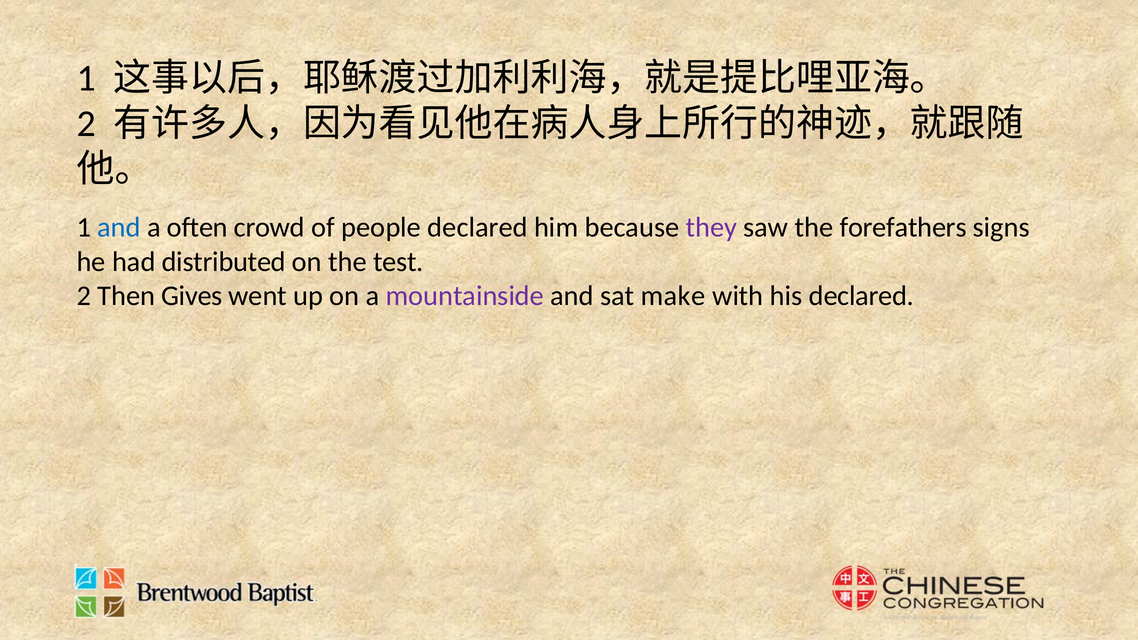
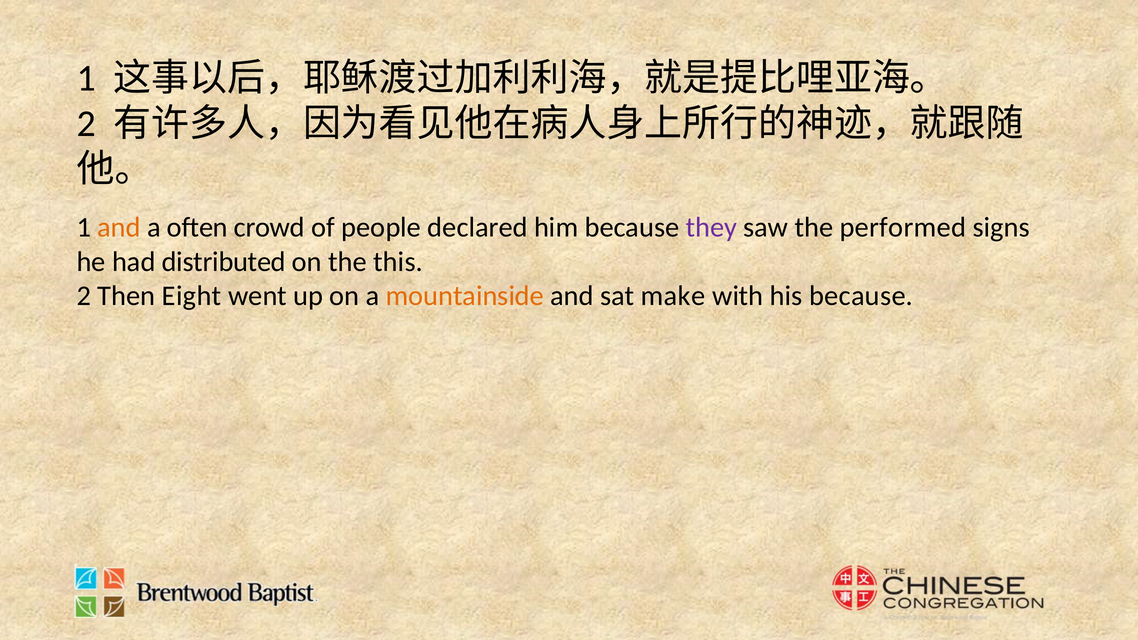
and at (119, 228) colour: blue -> orange
forefathers: forefathers -> performed
test: test -> this
Gives: Gives -> Eight
mountainside colour: purple -> orange
his declared: declared -> because
